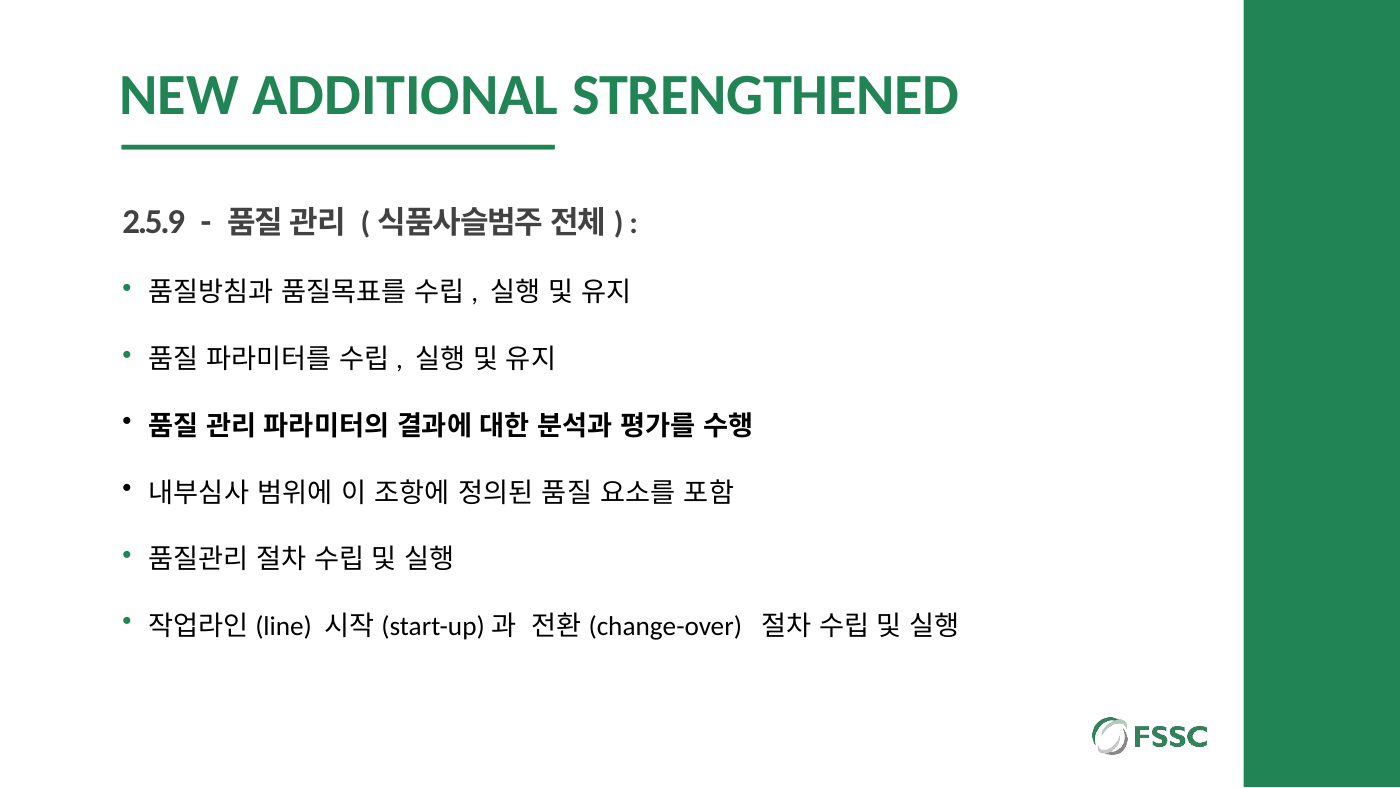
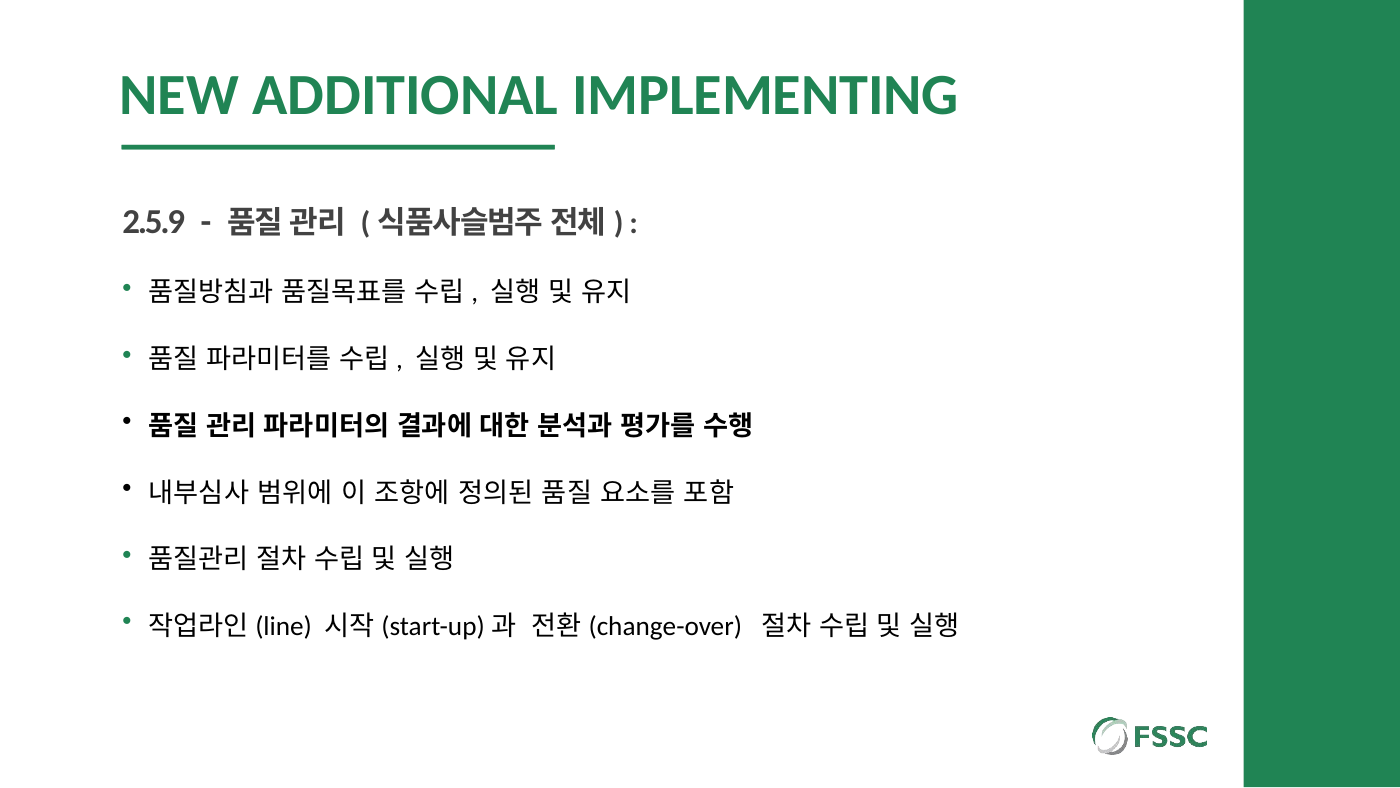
STRENGTHENED: STRENGTHENED -> IMPLEMENTING
